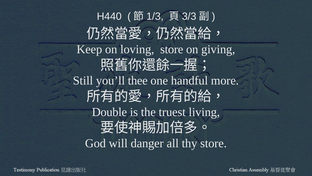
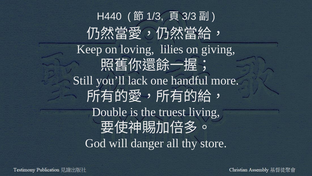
loving store: store -> lilies
thee: thee -> lack
